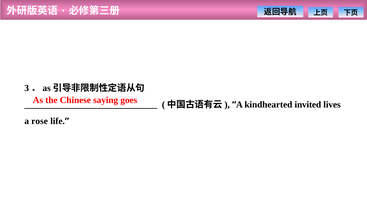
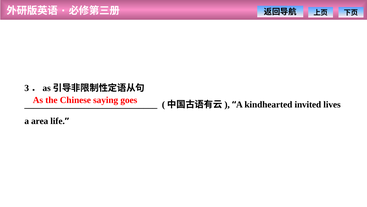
rose: rose -> area
